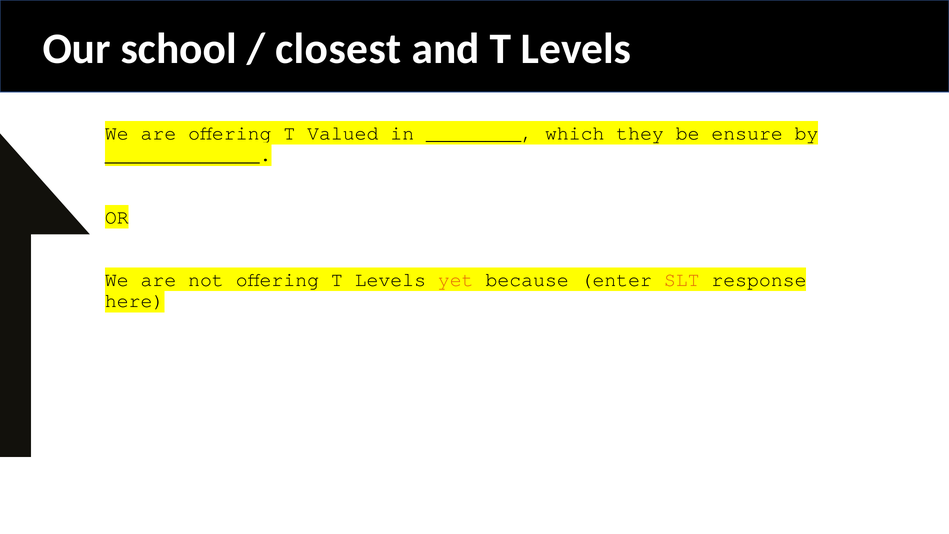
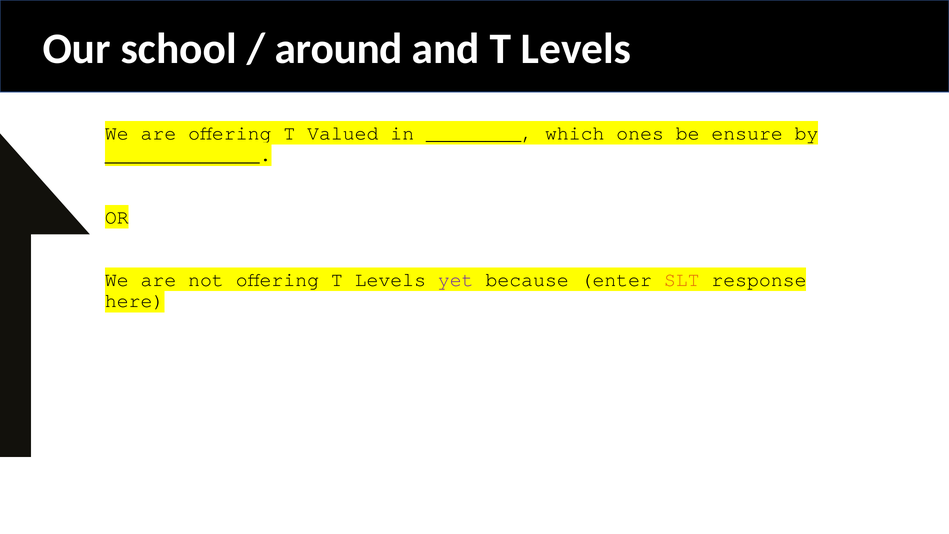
closest: closest -> around
they: they -> ones
yet colour: orange -> purple
